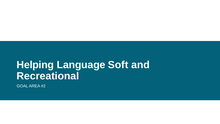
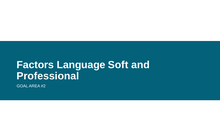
Helping: Helping -> Factors
Recreational: Recreational -> Professional
